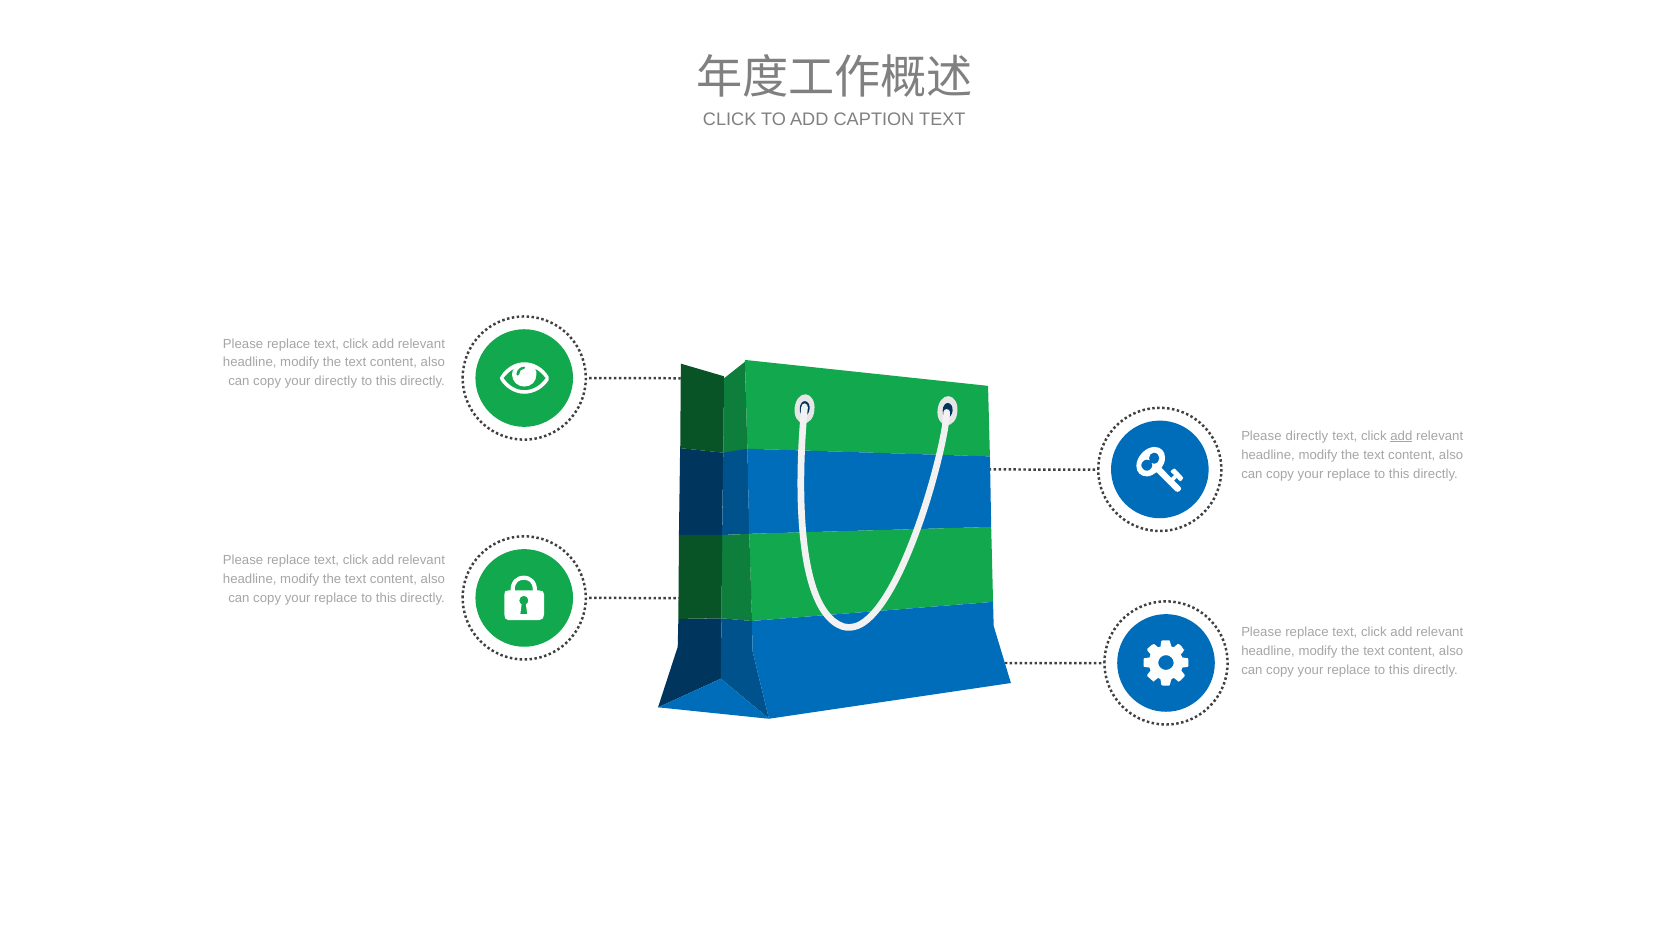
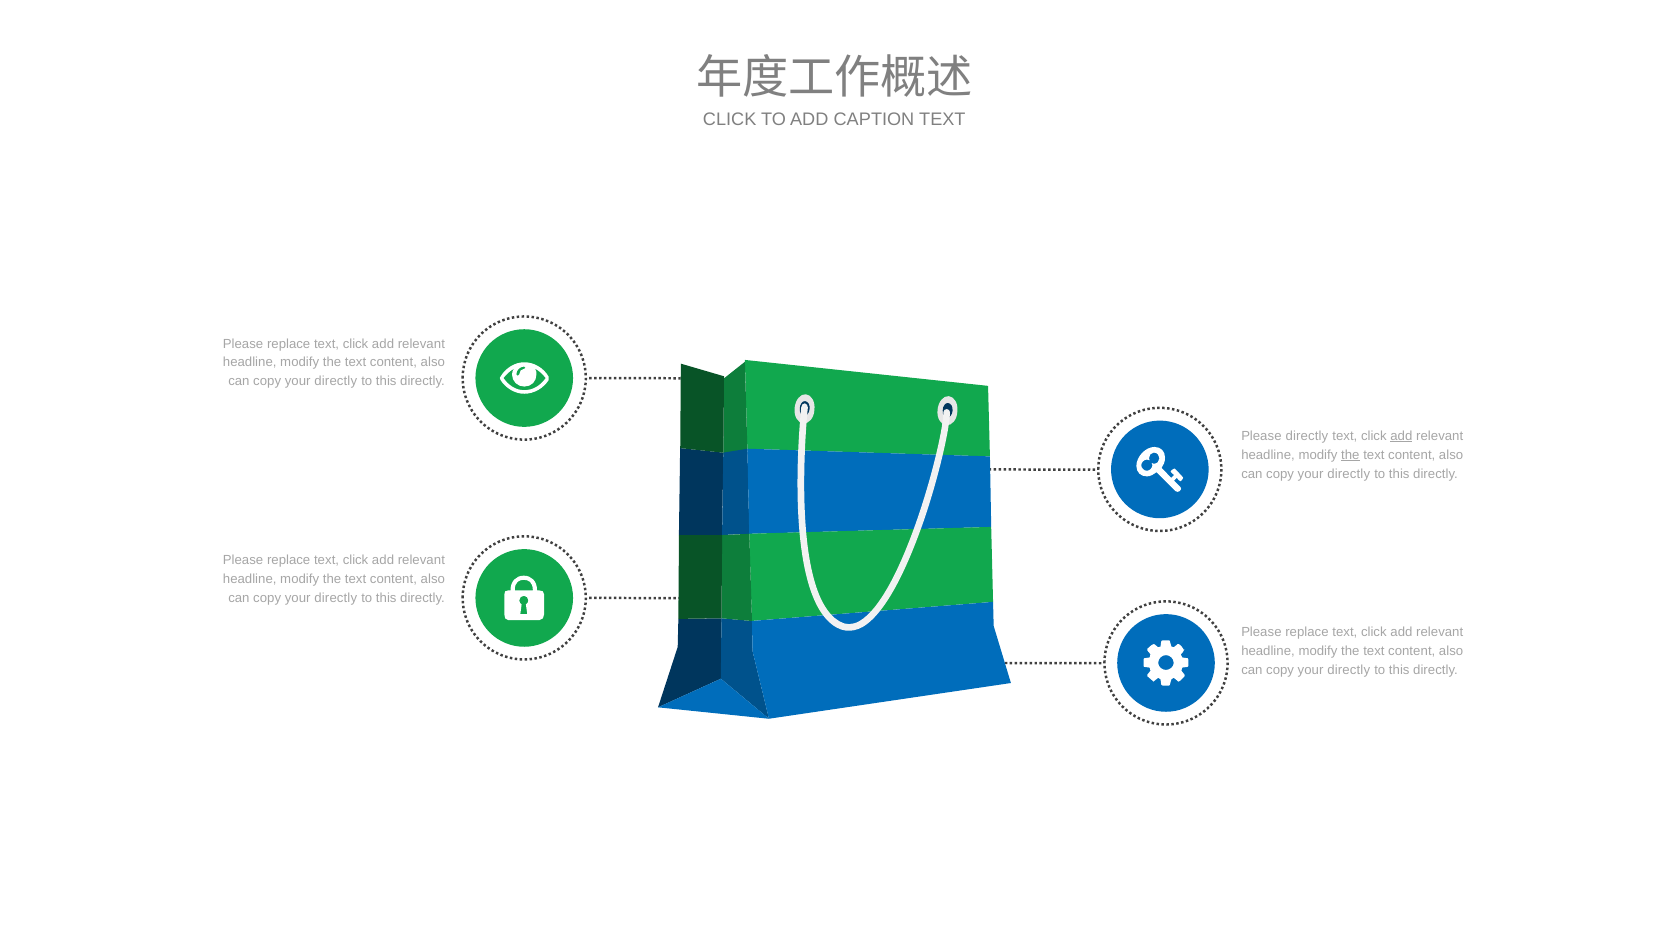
the at (1350, 455) underline: none -> present
replace at (1349, 474): replace -> directly
replace at (336, 598): replace -> directly
replace at (1349, 670): replace -> directly
